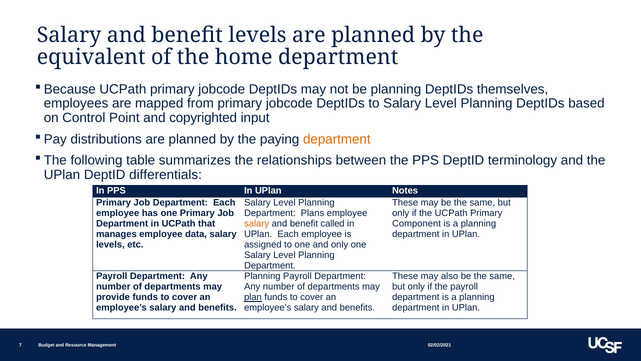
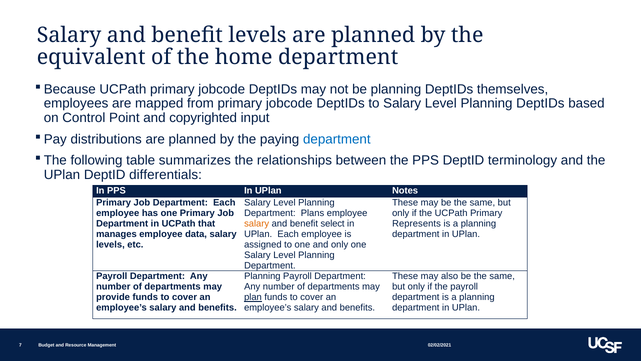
department at (337, 139) colour: orange -> blue
called: called -> select
Component: Component -> Represents
